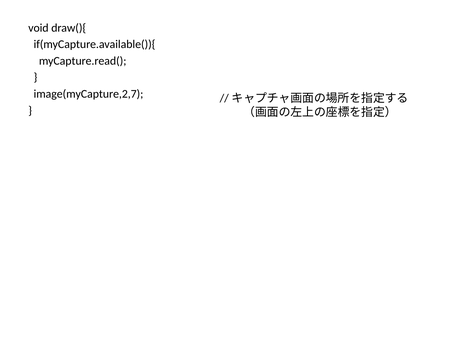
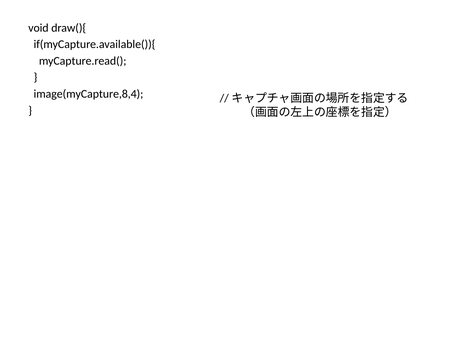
image(myCapture,2,7: image(myCapture,2,7 -> image(myCapture,8,4
